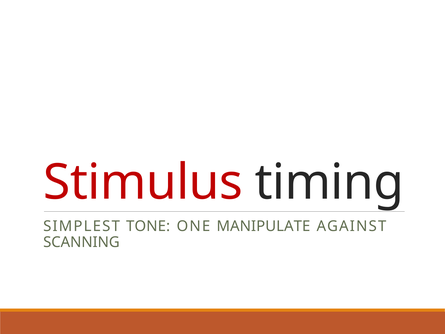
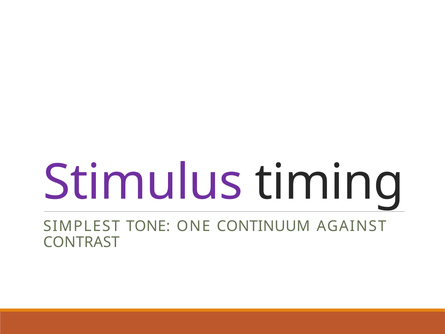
Stimulus colour: red -> purple
MANIPULATE: MANIPULATE -> CONTINUUM
SCANNING: SCANNING -> CONTRAST
